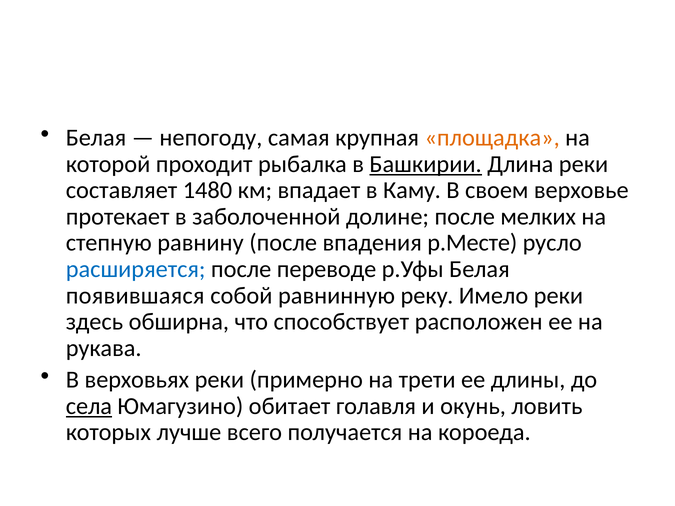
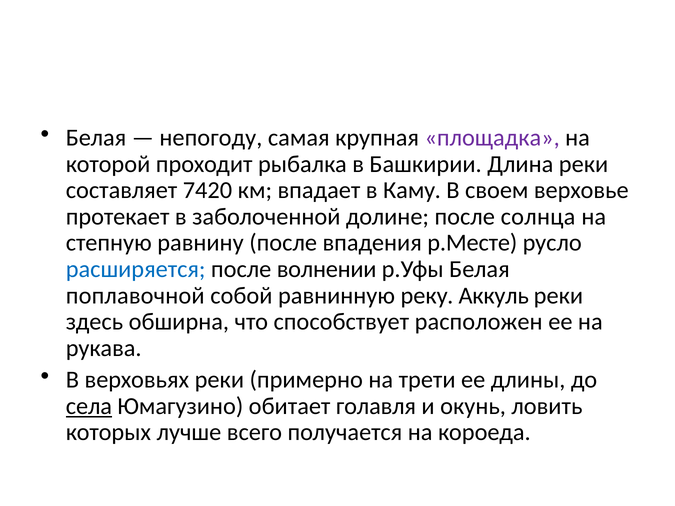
площадка colour: orange -> purple
Башкирии underline: present -> none
1480: 1480 -> 7420
мелких: мелких -> солнца
переводе: переводе -> волнении
появившаяся: появившаяся -> поплавочной
Имело: Имело -> Аккуль
